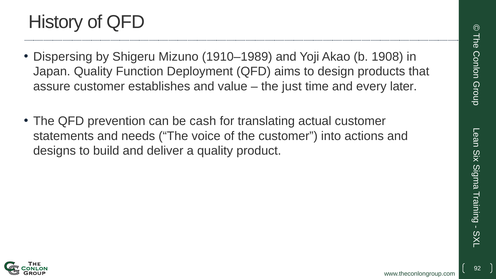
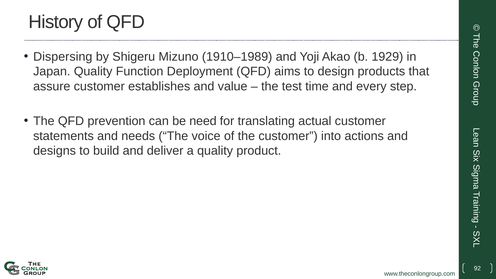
1908: 1908 -> 1929
just: just -> test
later: later -> step
cash: cash -> need
